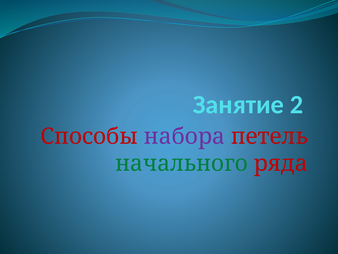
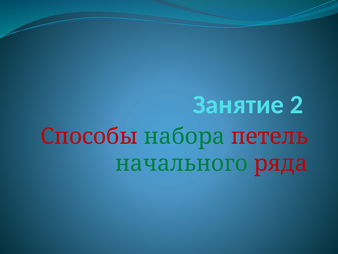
набора colour: purple -> green
